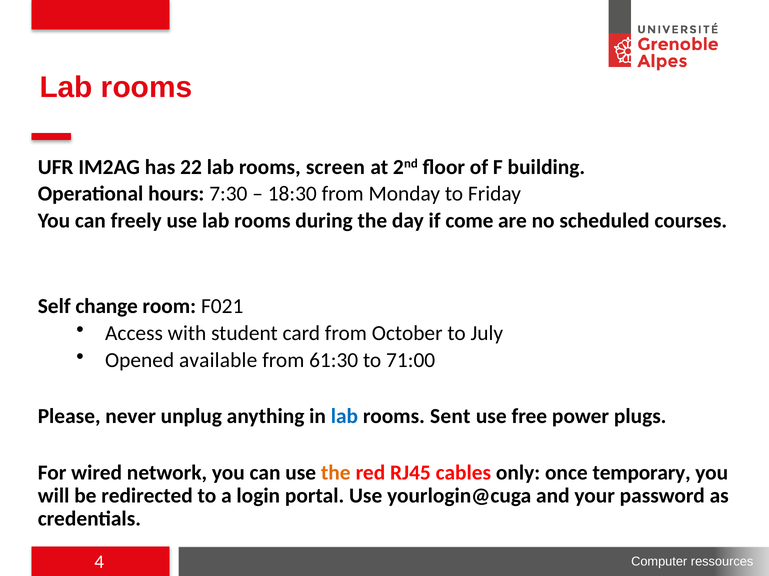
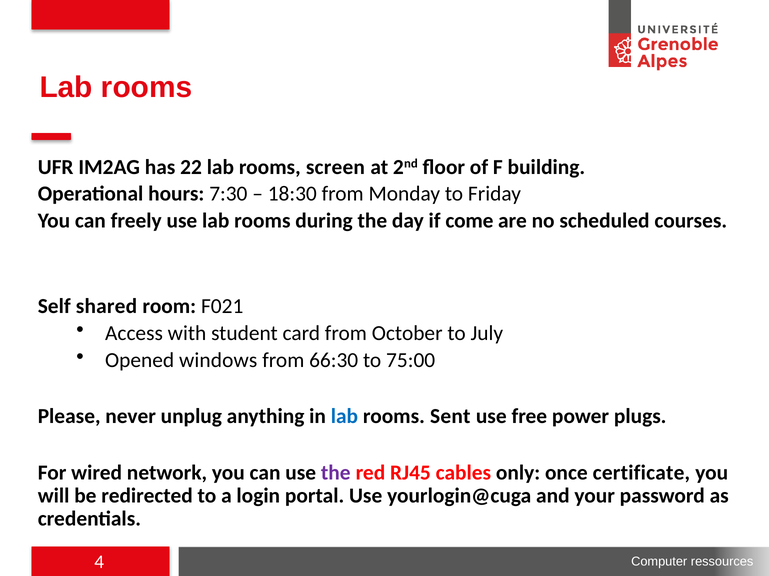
change: change -> shared
available: available -> windows
61:30: 61:30 -> 66:30
71:00: 71:00 -> 75:00
the at (336, 473) colour: orange -> purple
temporary: temporary -> certificate
